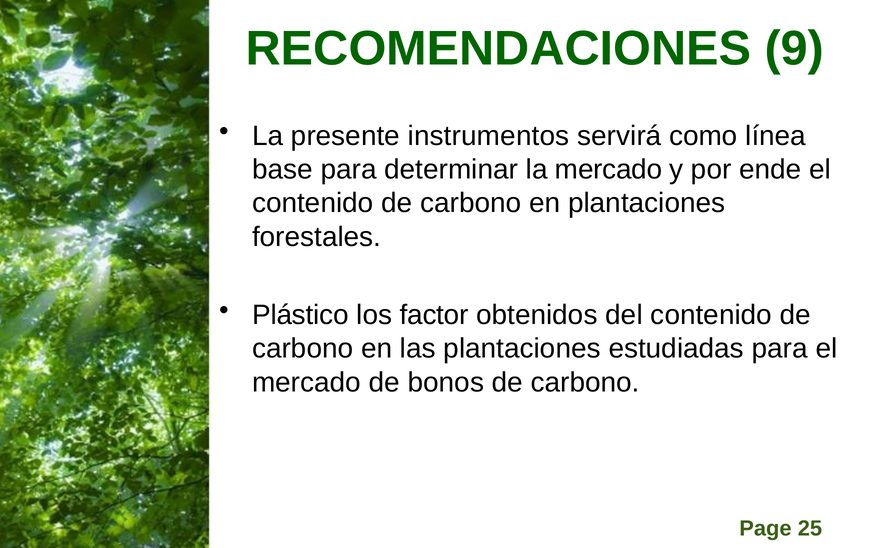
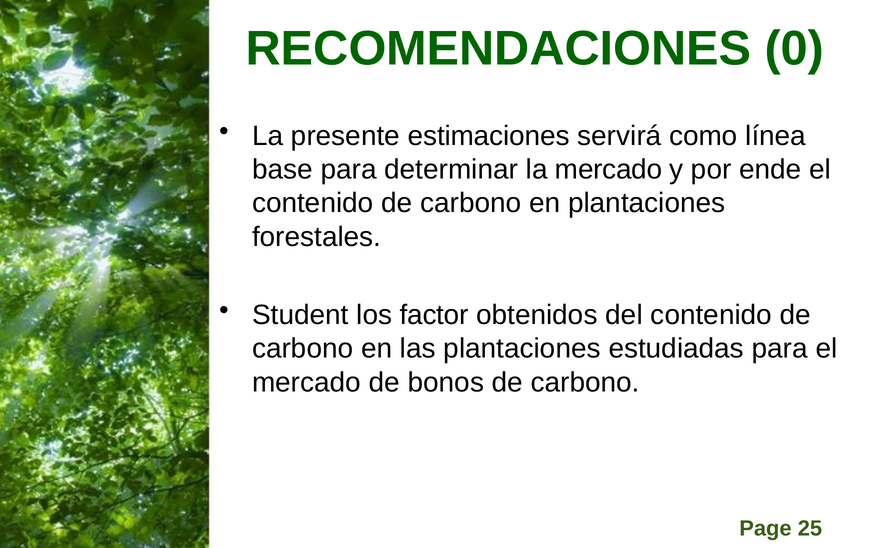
9: 9 -> 0
instrumentos: instrumentos -> estimaciones
Plástico: Plástico -> Student
